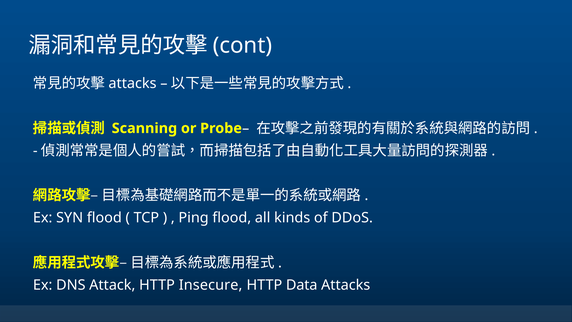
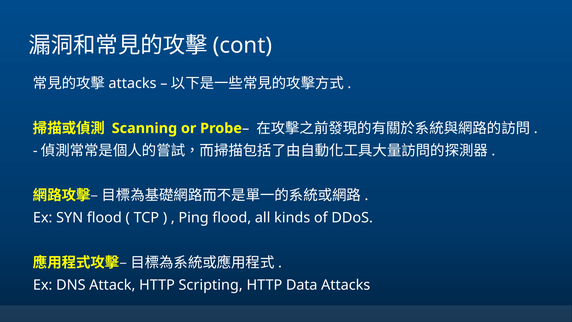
Insecure: Insecure -> Scripting
